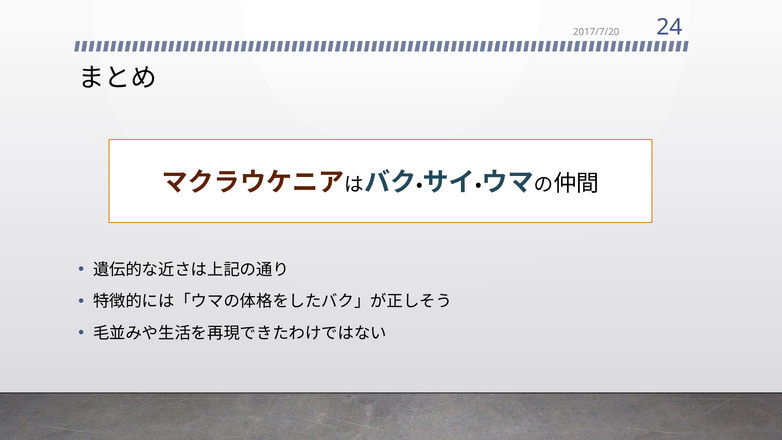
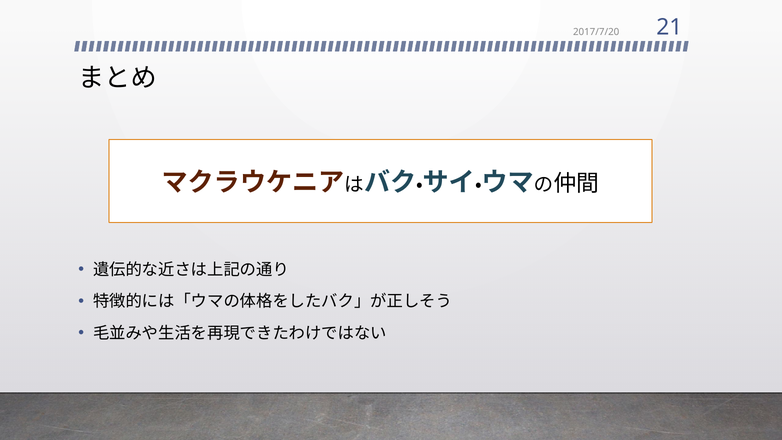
24: 24 -> 21
